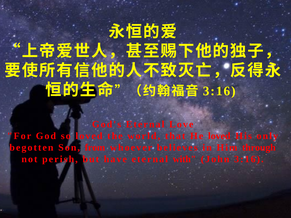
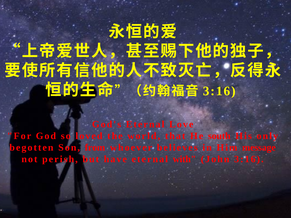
He loved: loved -> south
through: through -> message
